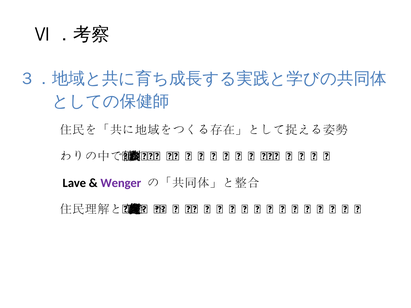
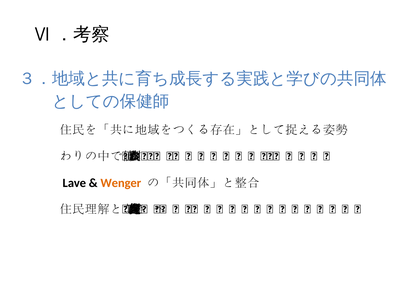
Wenger colour: purple -> orange
